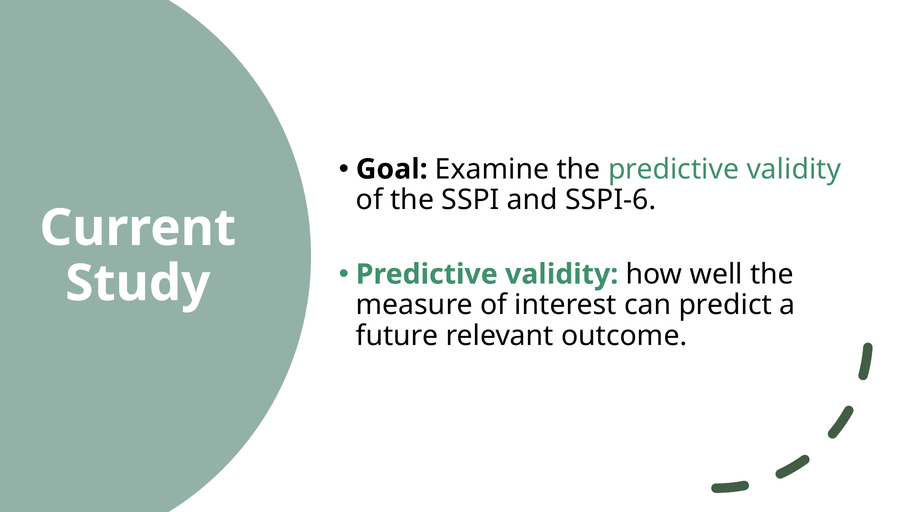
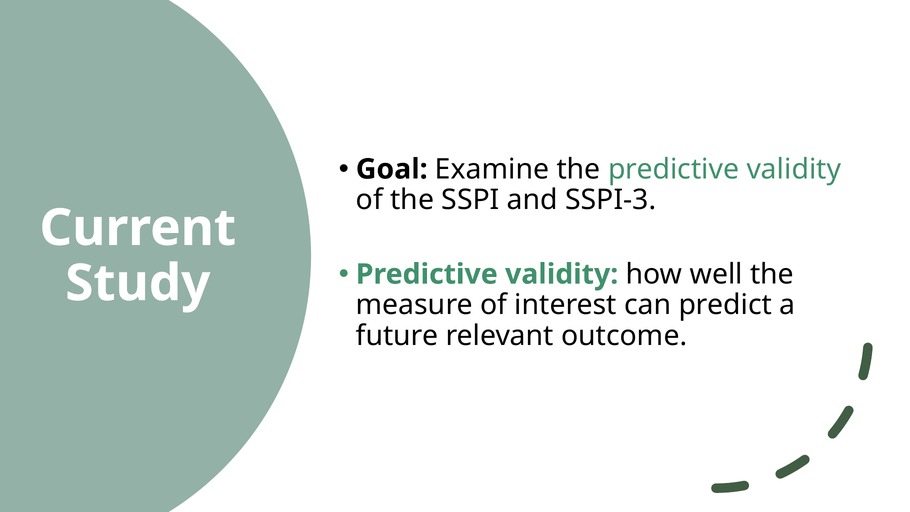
SSPI-6: SSPI-6 -> SSPI-3
